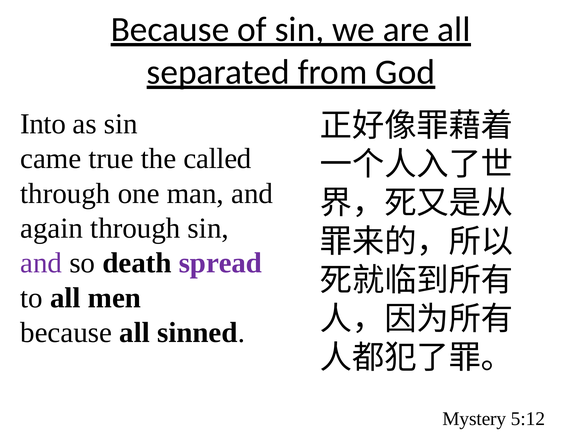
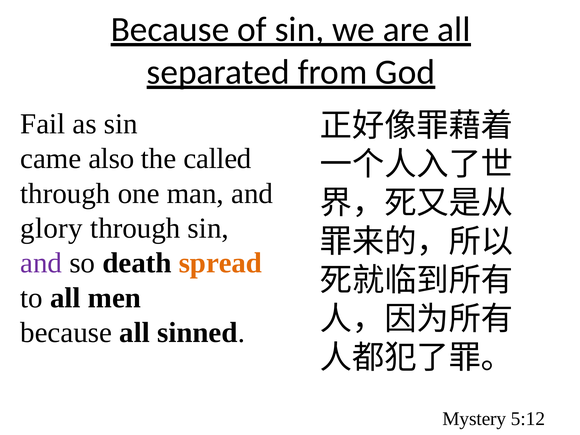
Into: Into -> Fail
true: true -> also
again: again -> glory
spread colour: purple -> orange
